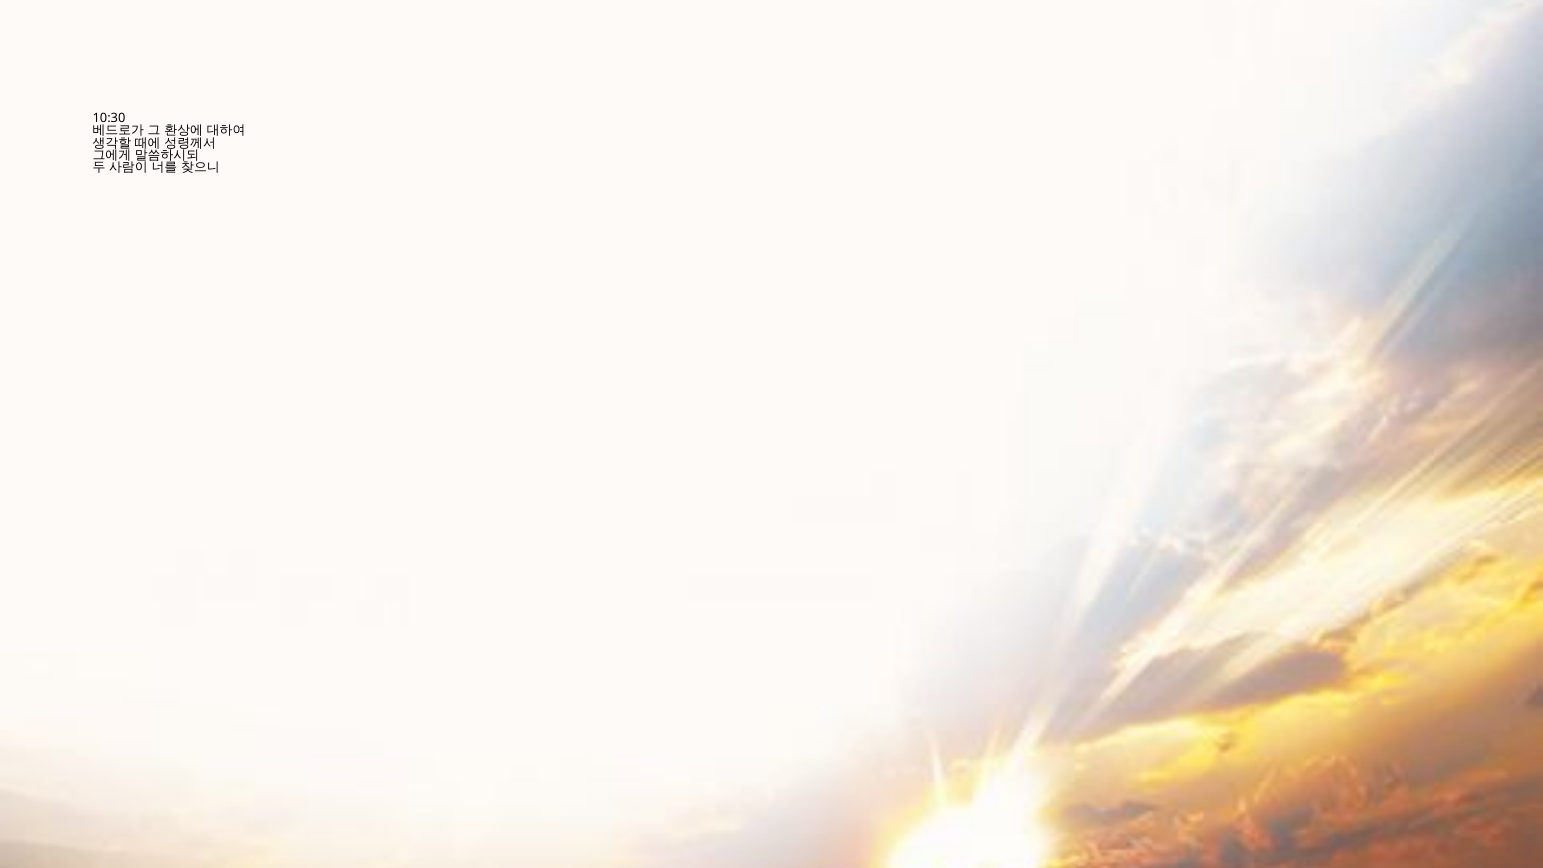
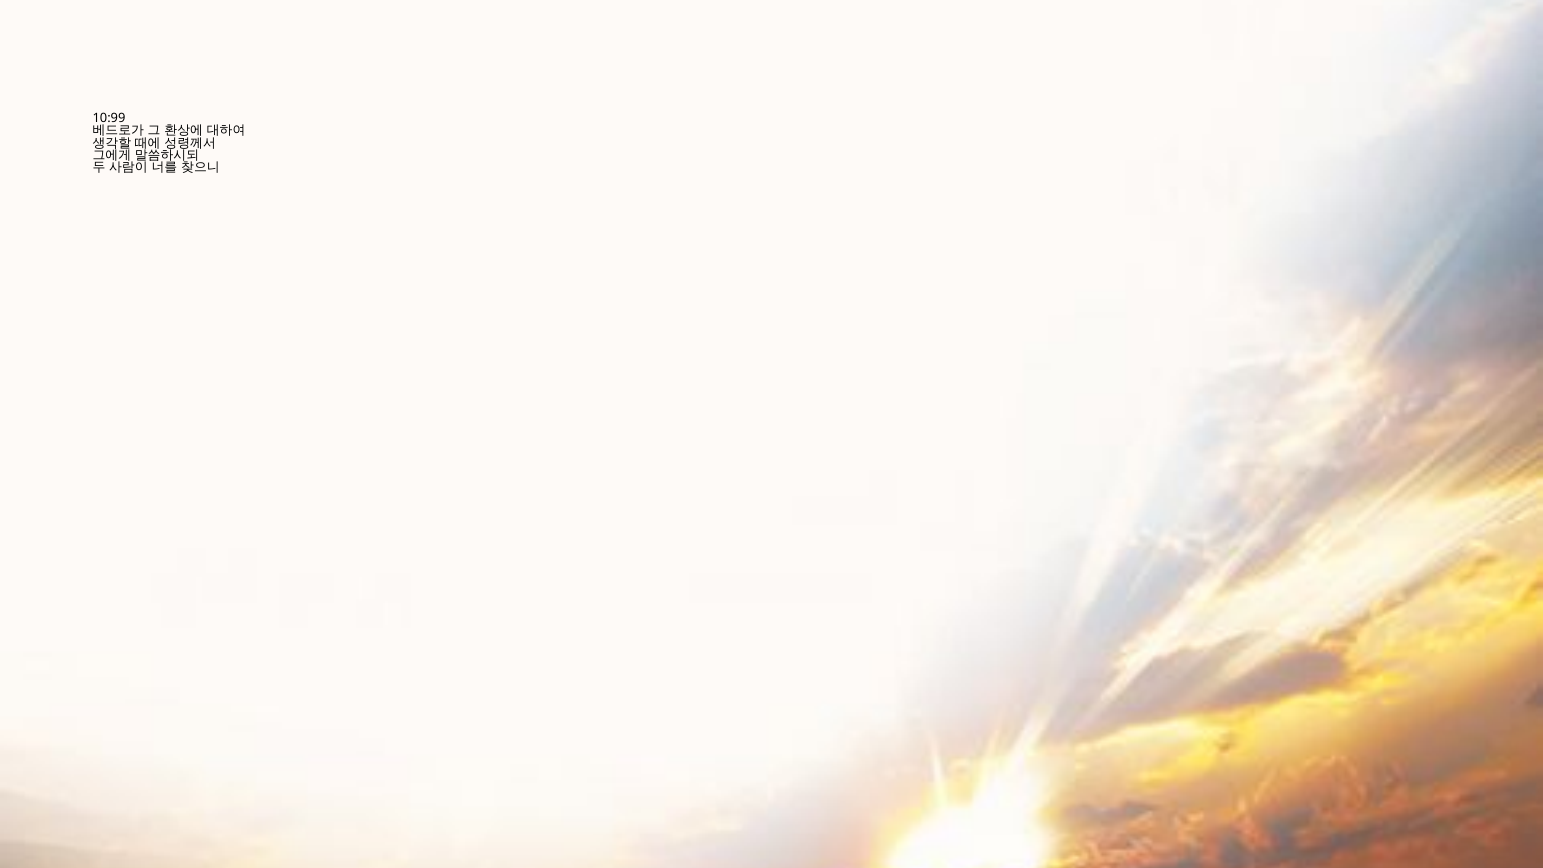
10:30: 10:30 -> 10:99
